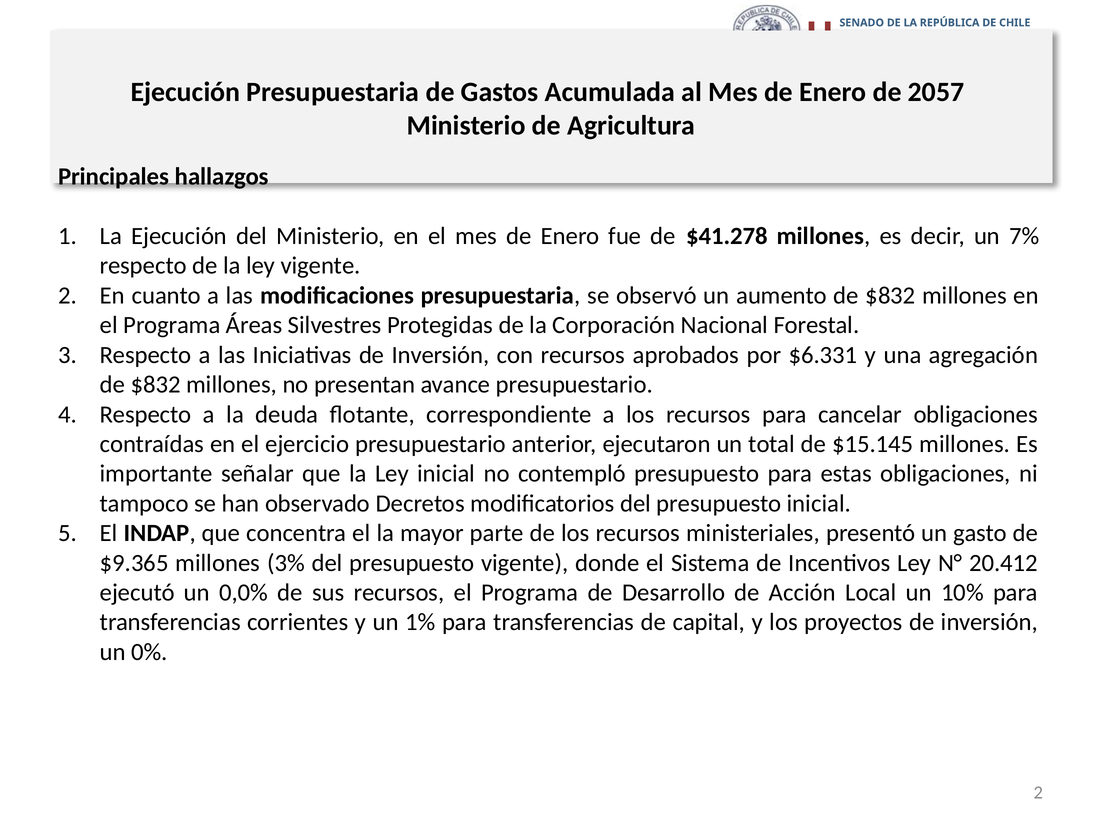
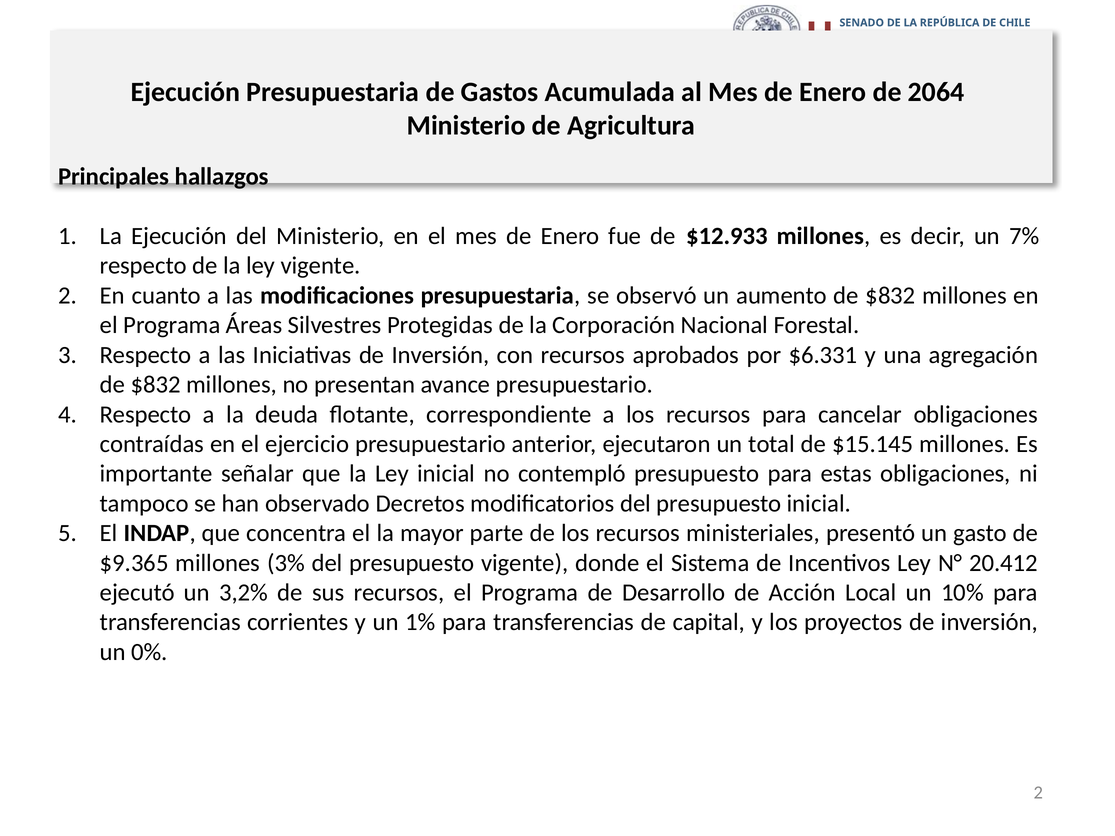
2057: 2057 -> 2064
$41.278: $41.278 -> $12.933
0,0%: 0,0% -> 3,2%
